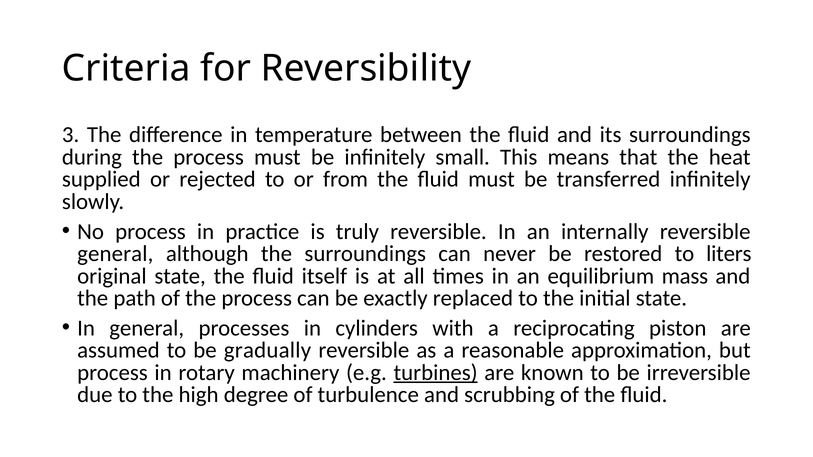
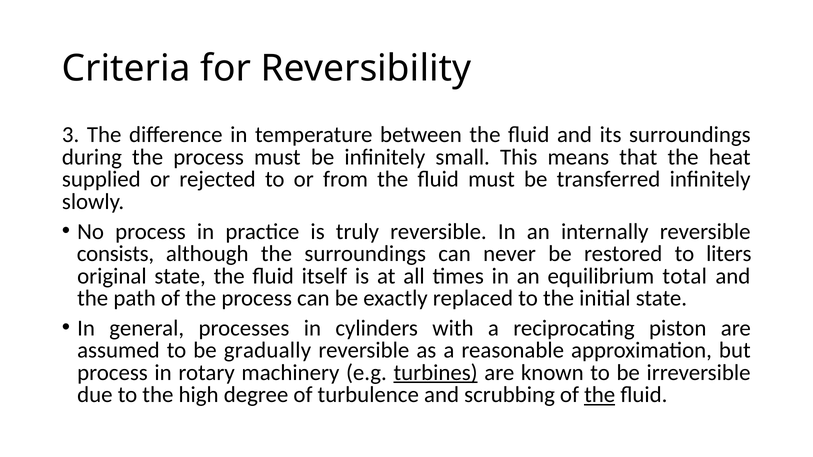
general at (115, 254): general -> consists
mass: mass -> total
the at (600, 395) underline: none -> present
